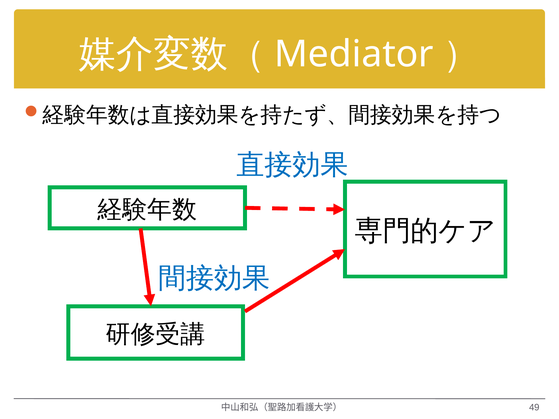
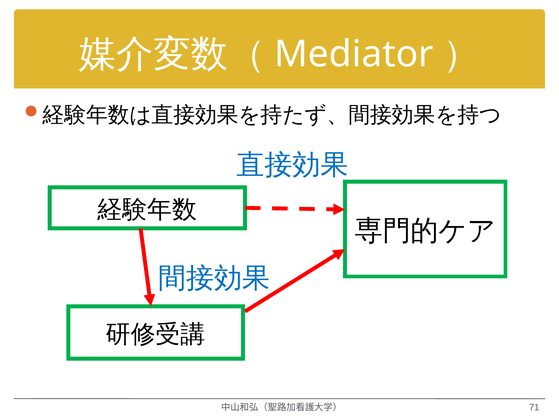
49: 49 -> 71
